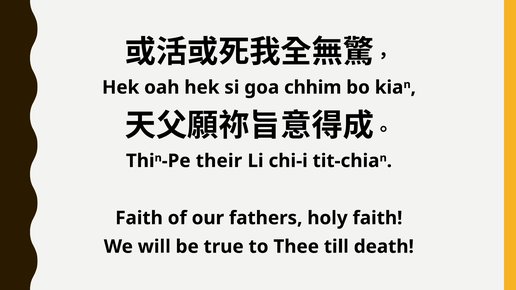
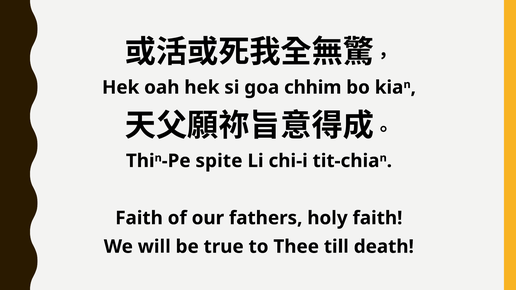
their: their -> spite
